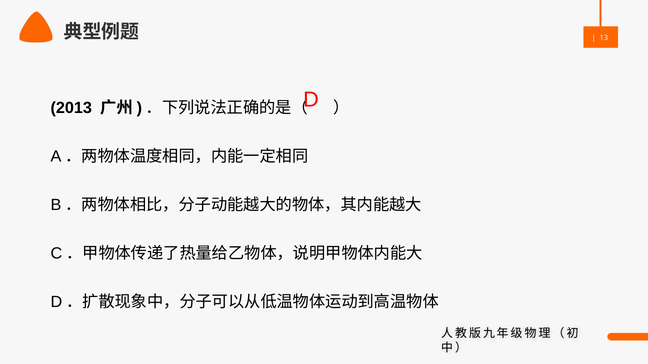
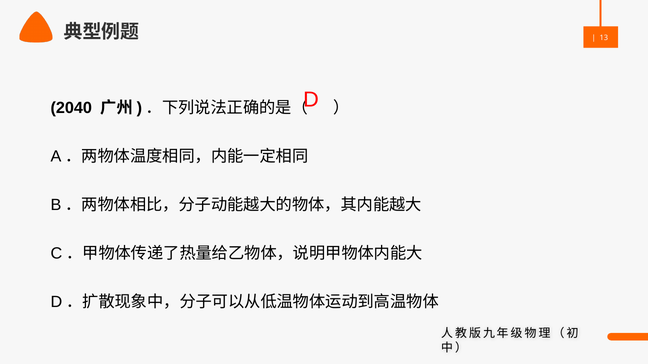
2013: 2013 -> 2040
